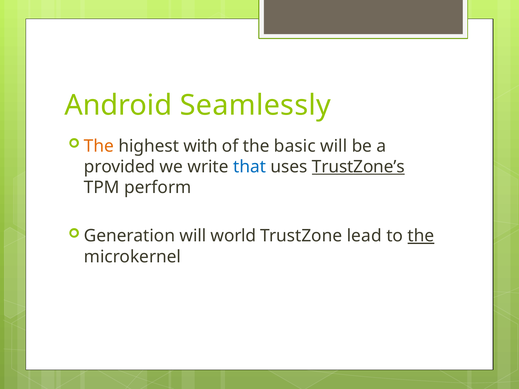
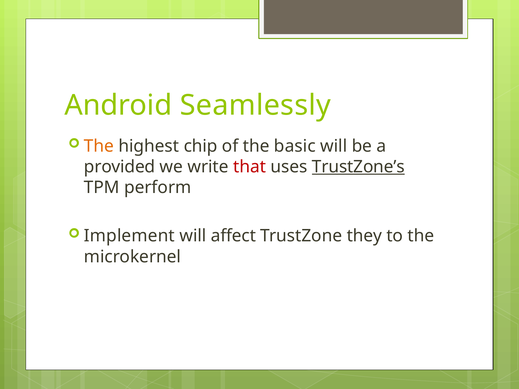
with: with -> chip
that colour: blue -> red
Generation: Generation -> Implement
world: world -> affect
lead: lead -> they
the at (421, 236) underline: present -> none
